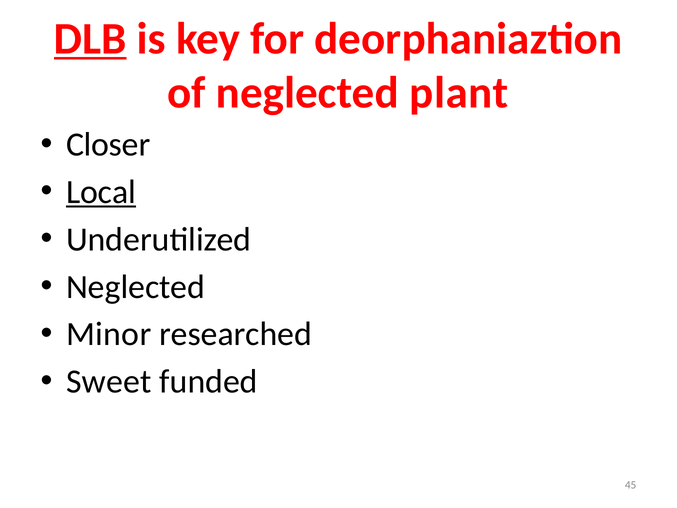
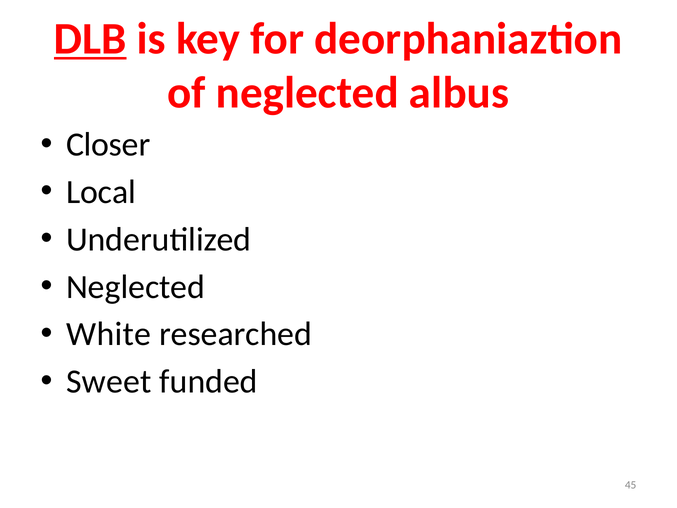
plant: plant -> albus
Local underline: present -> none
Minor: Minor -> White
